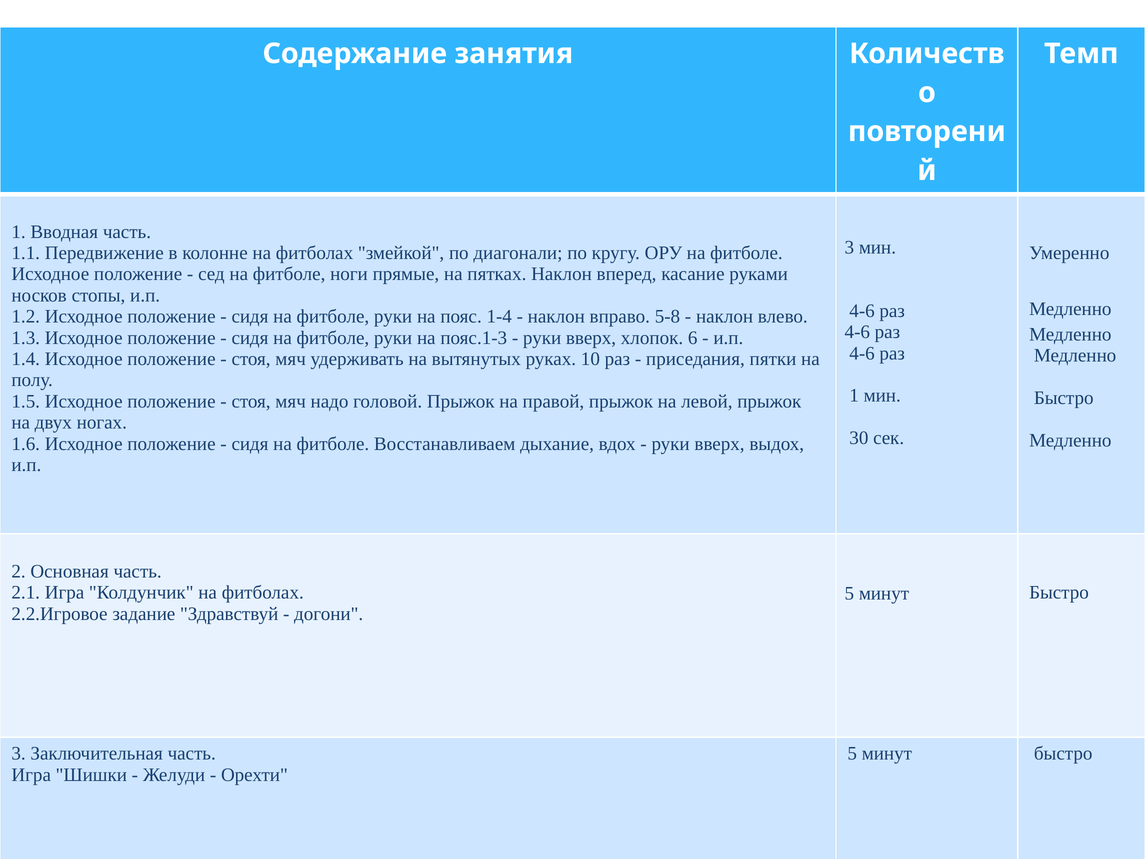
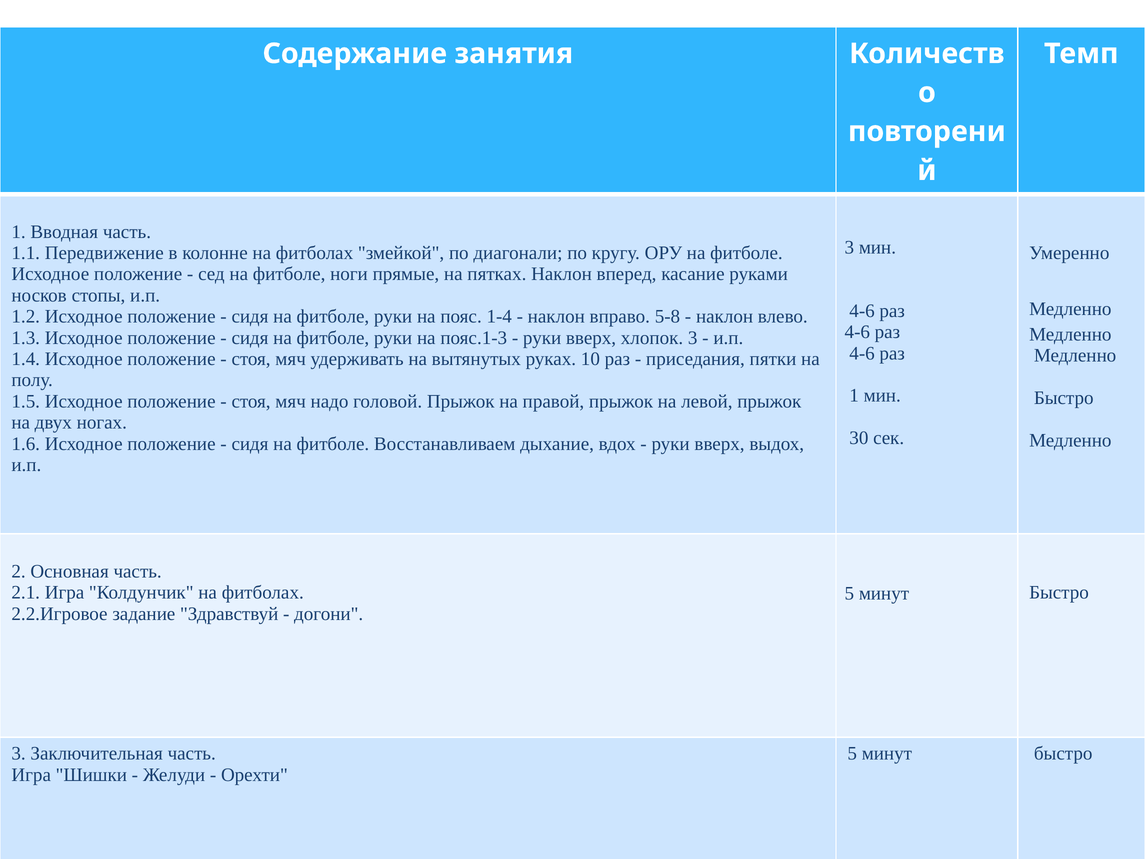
хлопок 6: 6 -> 3
